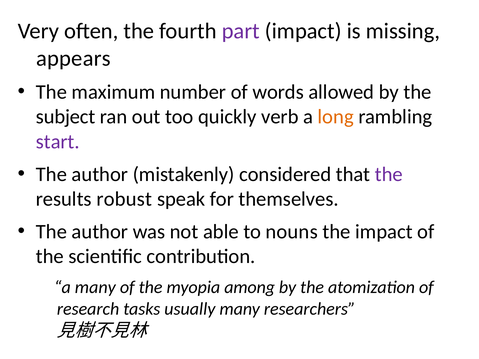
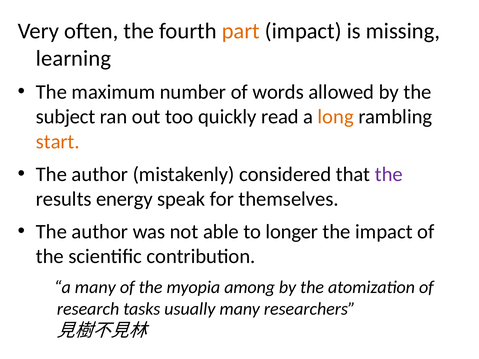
part colour: purple -> orange
appears: appears -> learning
verb: verb -> read
start colour: purple -> orange
robust: robust -> energy
nouns: nouns -> longer
